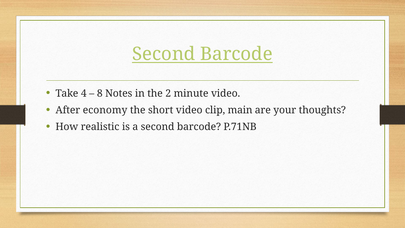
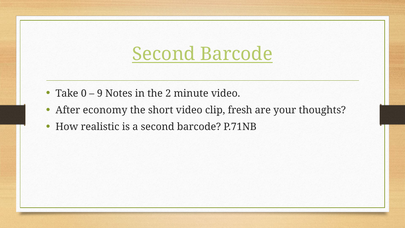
4: 4 -> 0
8: 8 -> 9
main: main -> fresh
